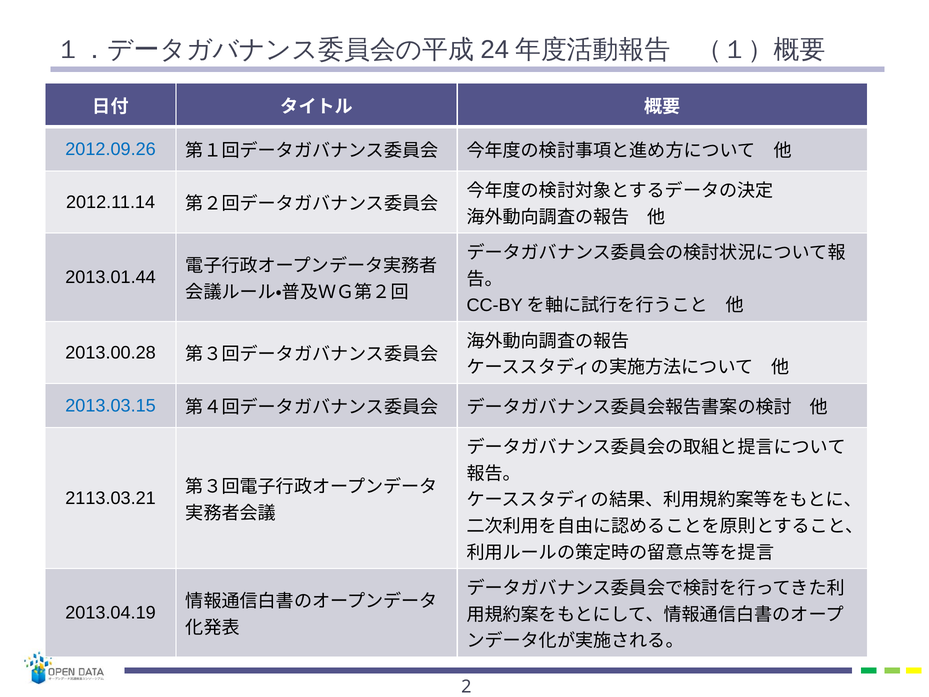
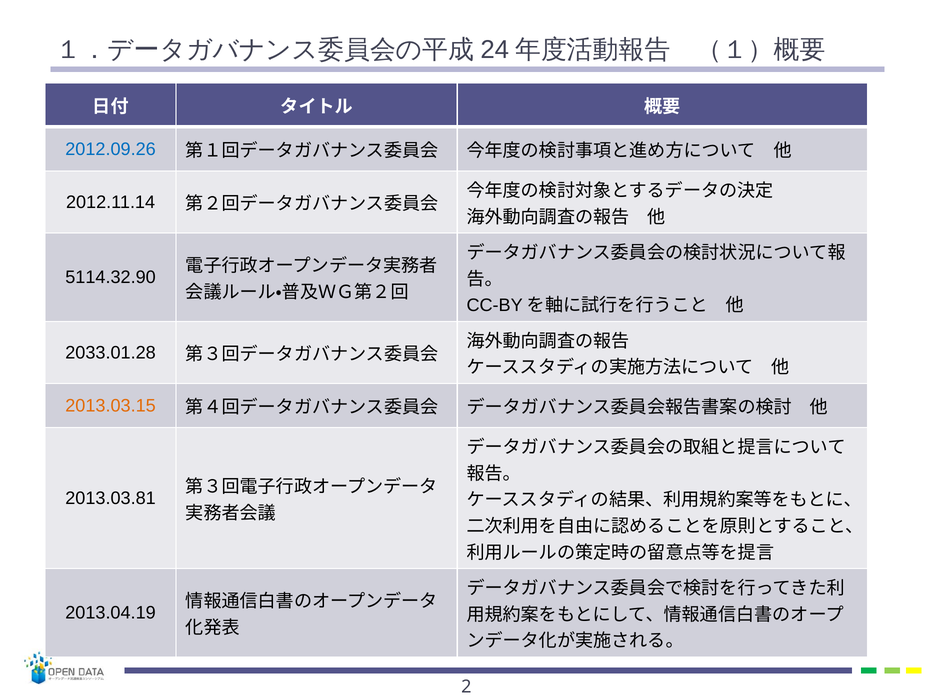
2013.01.44: 2013.01.44 -> 5114.32.90
2013.00.28: 2013.00.28 -> 2033.01.28
2013.03.15 colour: blue -> orange
2113.03.21: 2113.03.21 -> 2013.03.81
